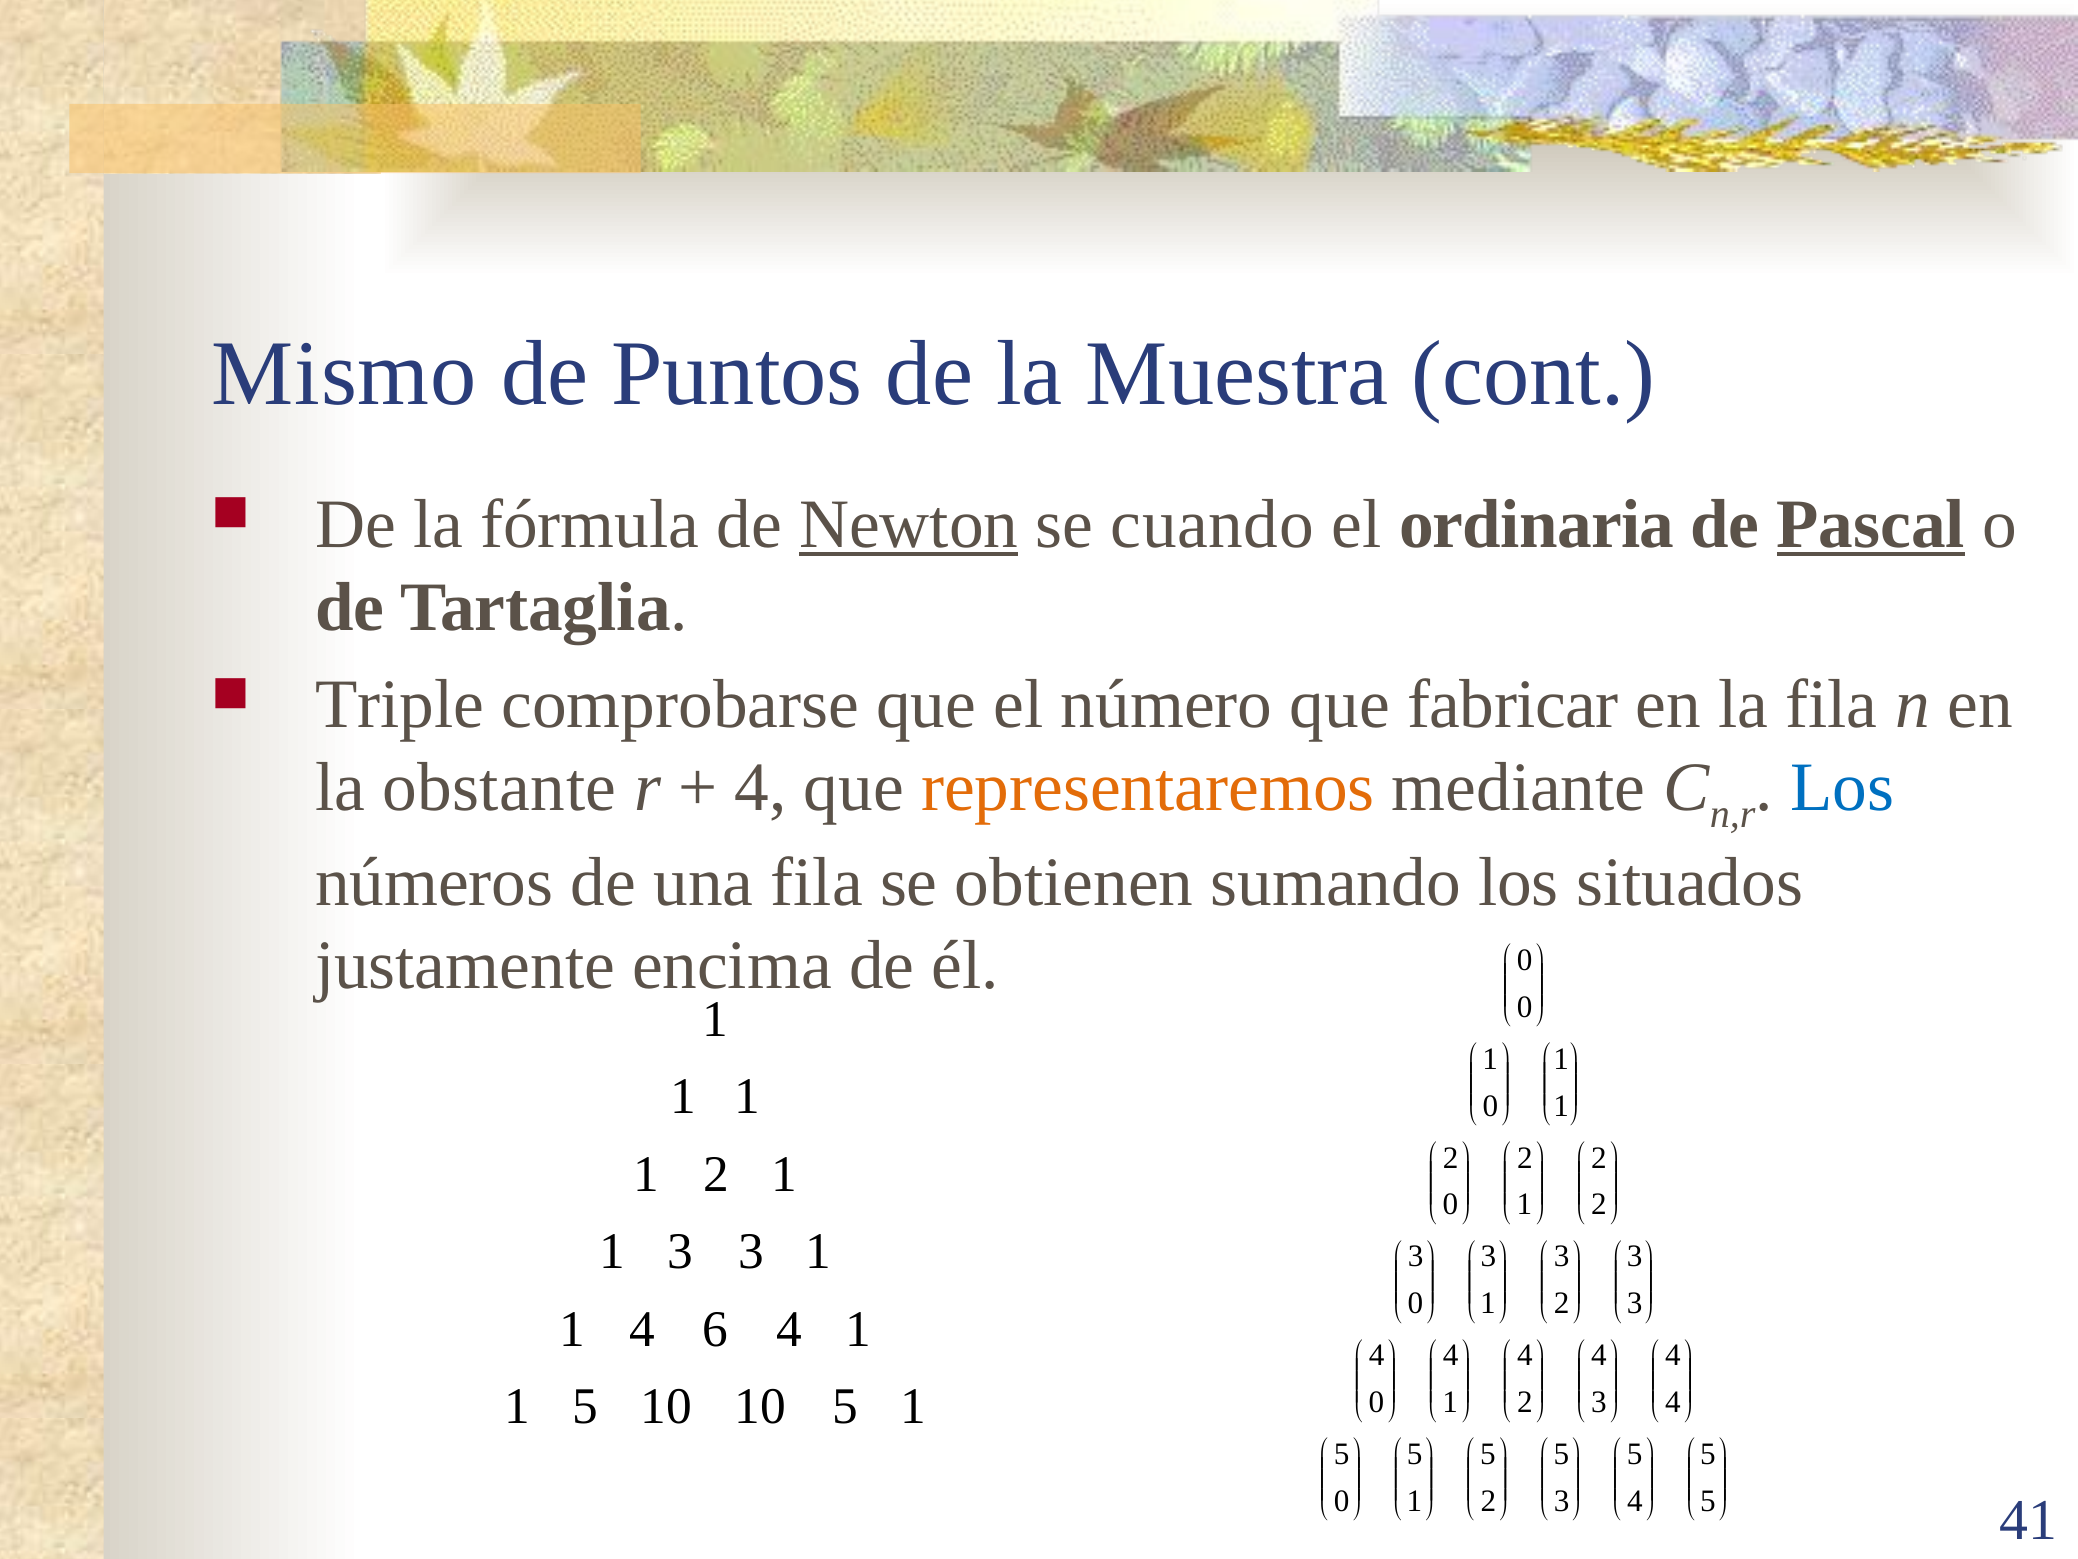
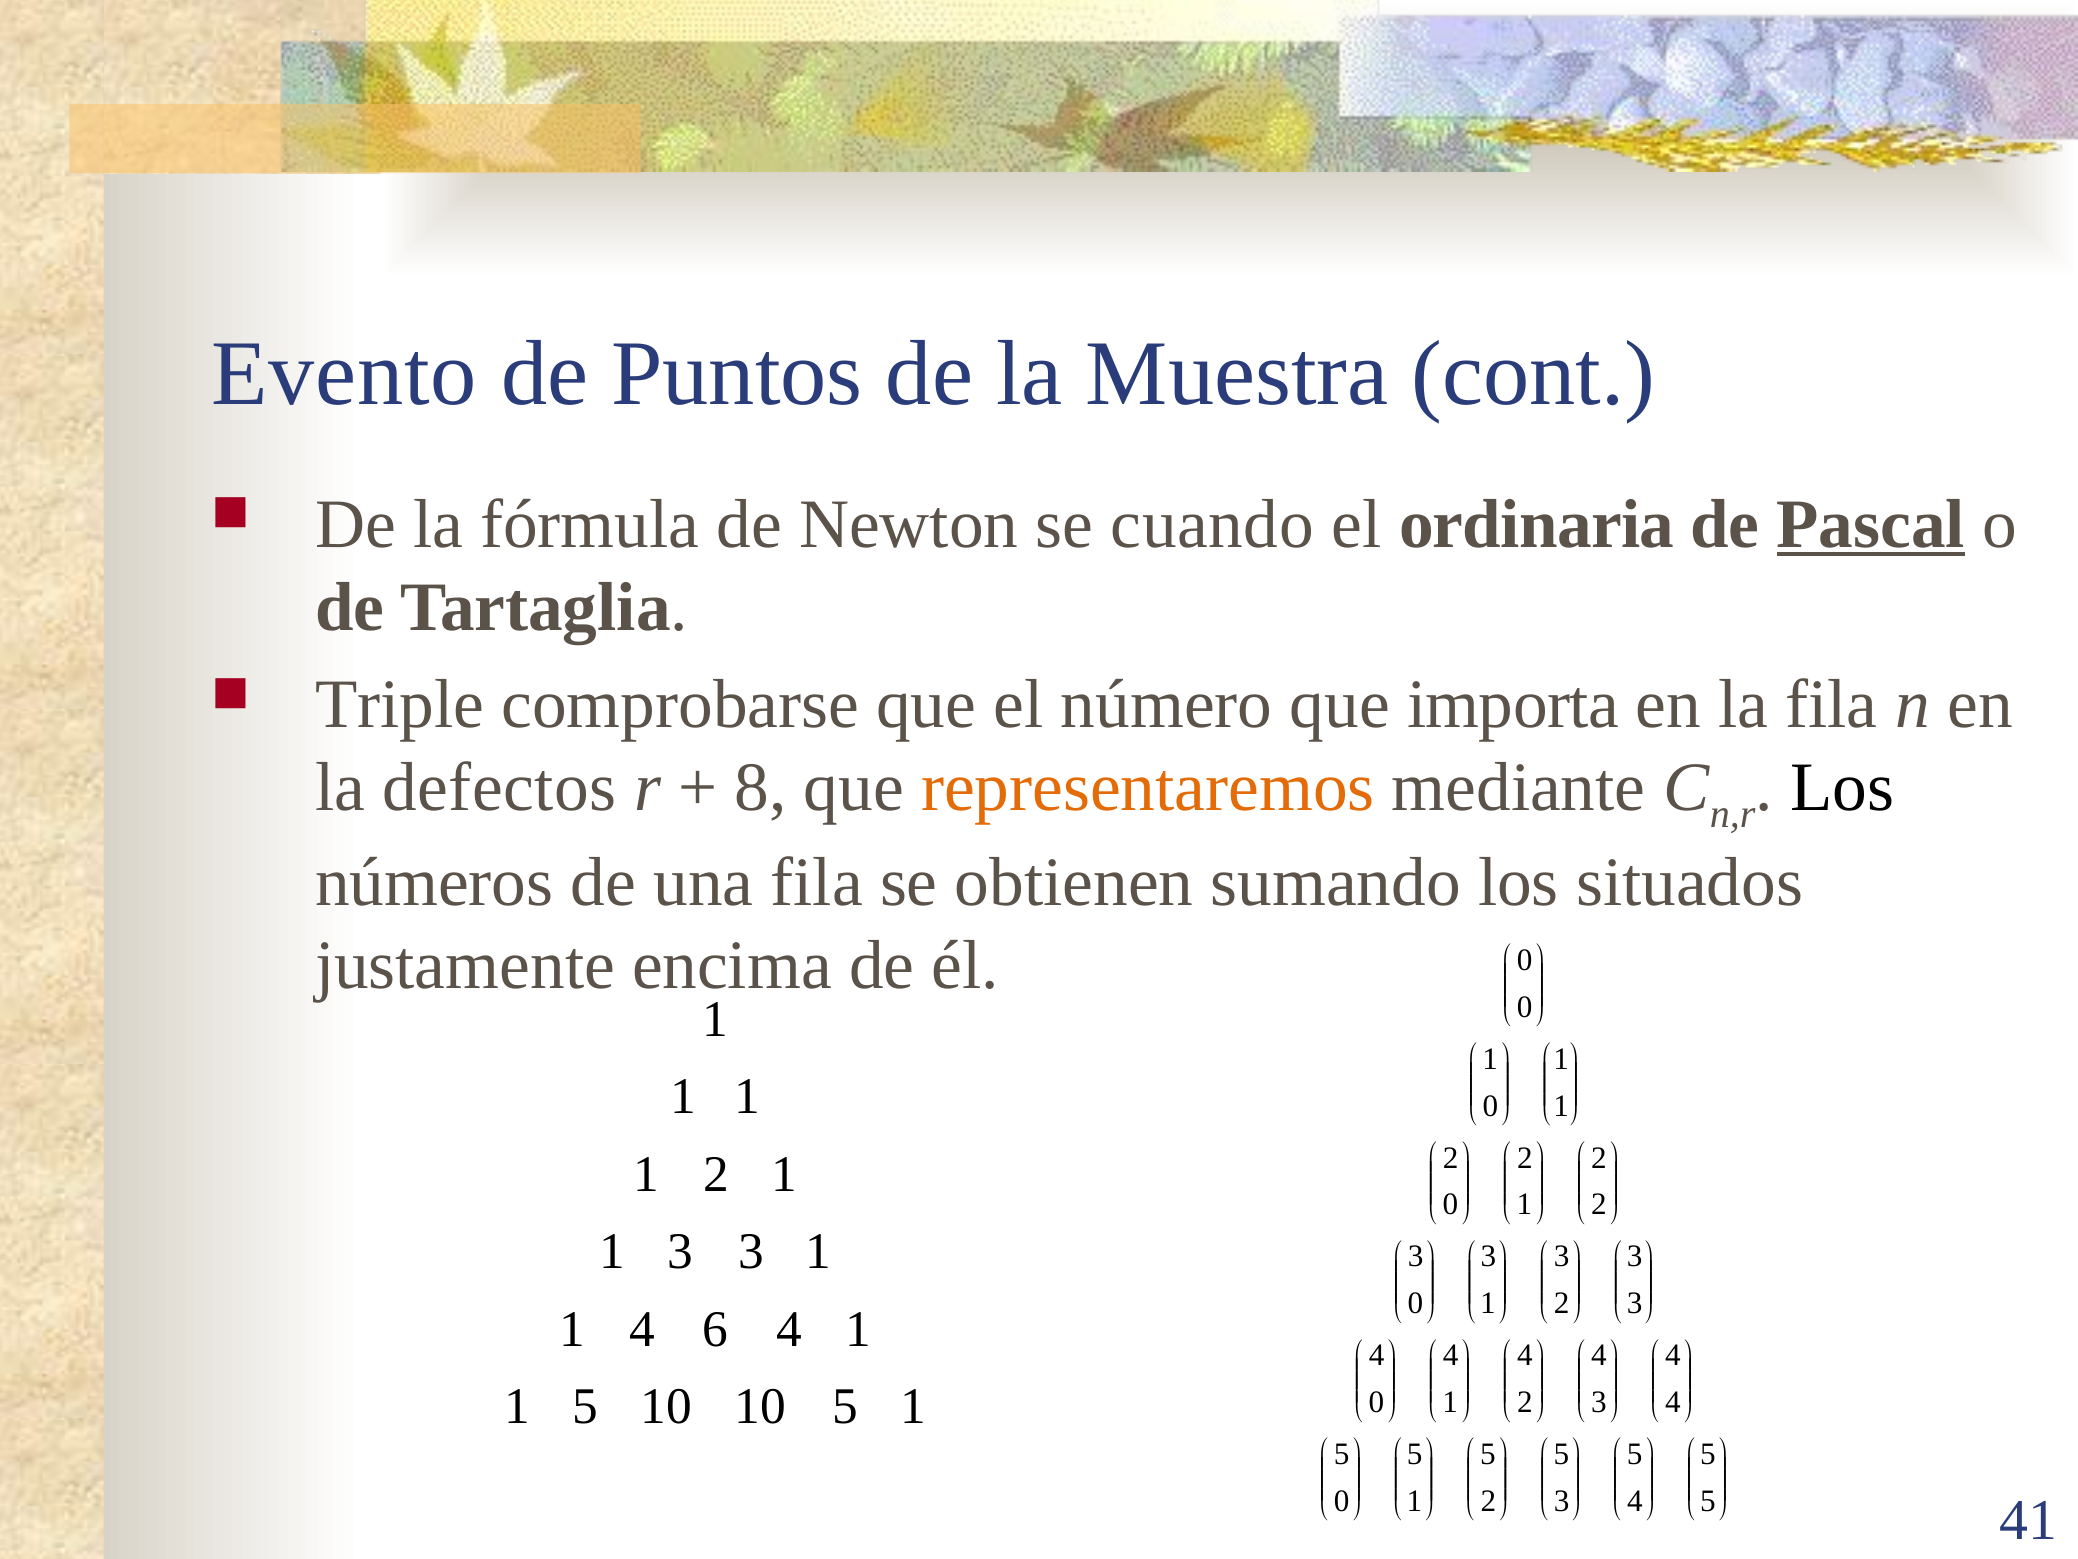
Mismo: Mismo -> Evento
Newton underline: present -> none
fabricar: fabricar -> importa
obstante: obstante -> defectos
4 at (760, 788): 4 -> 8
Los at (1842, 788) colour: blue -> black
